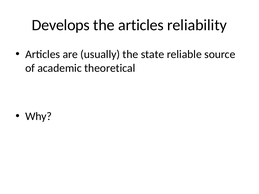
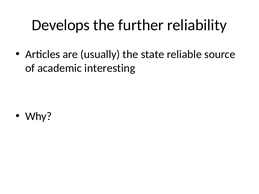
the articles: articles -> further
theoretical: theoretical -> interesting
